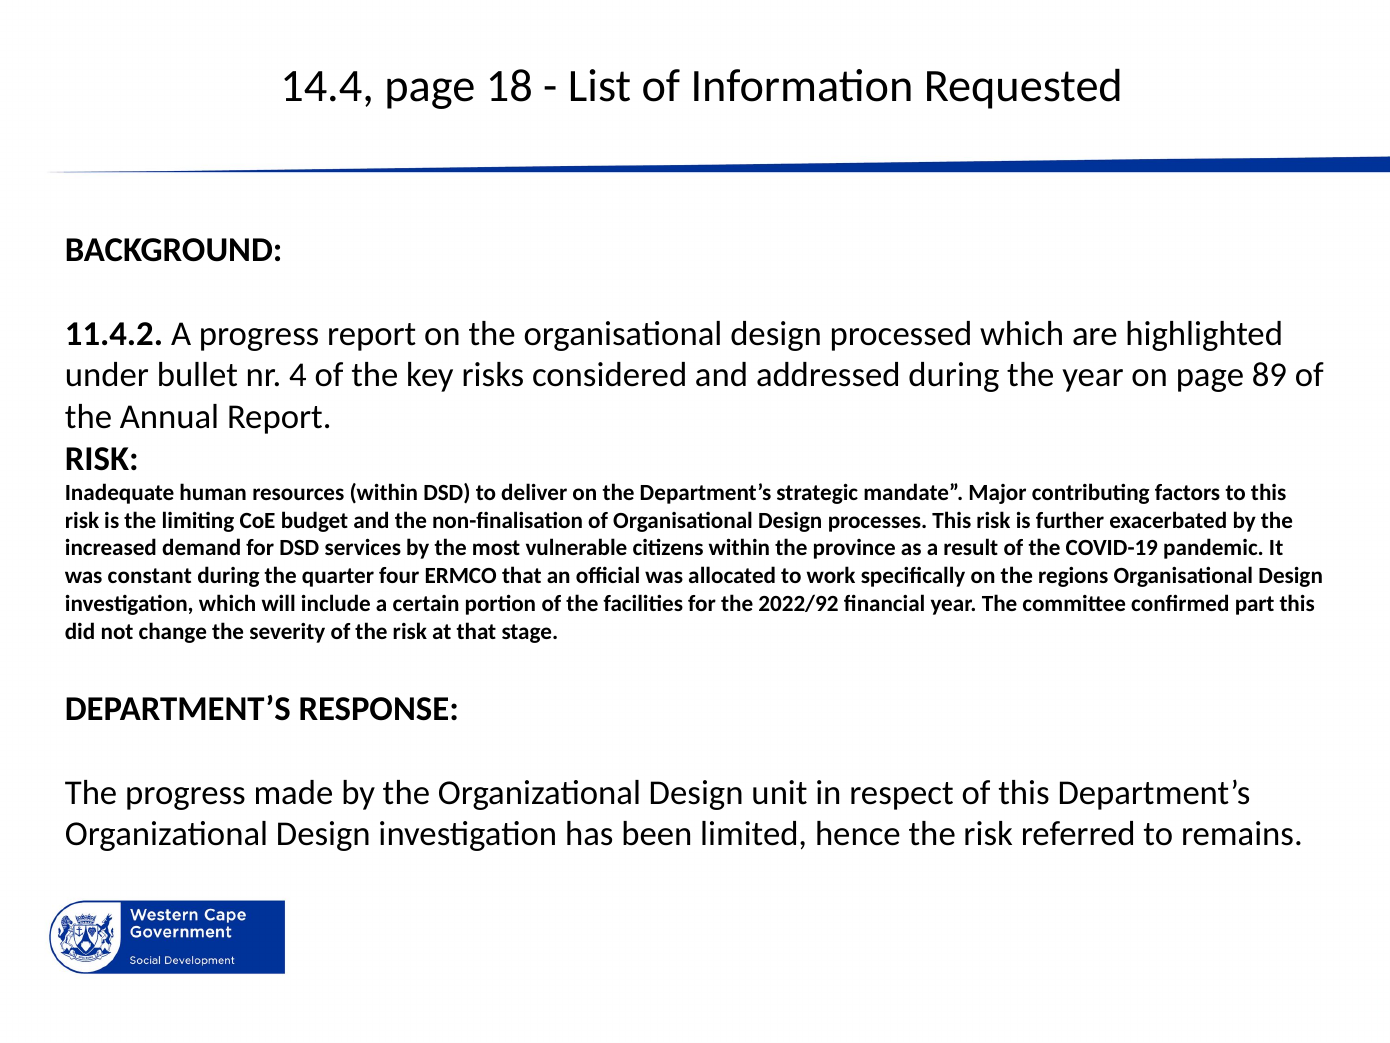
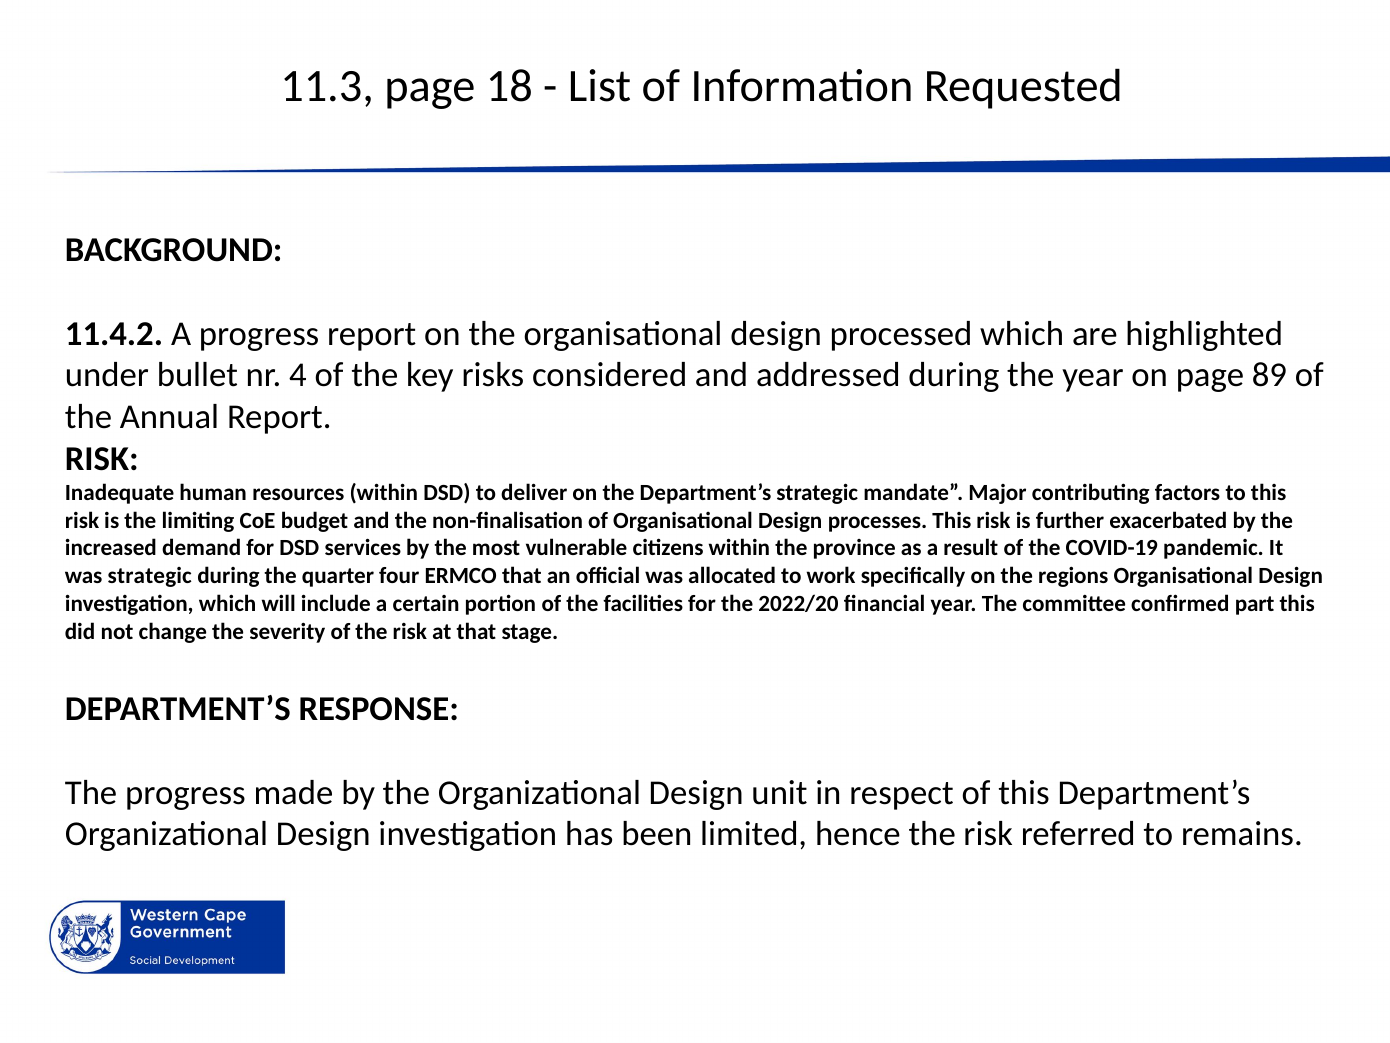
14.4: 14.4 -> 11.3
was constant: constant -> strategic
2022/92: 2022/92 -> 2022/20
